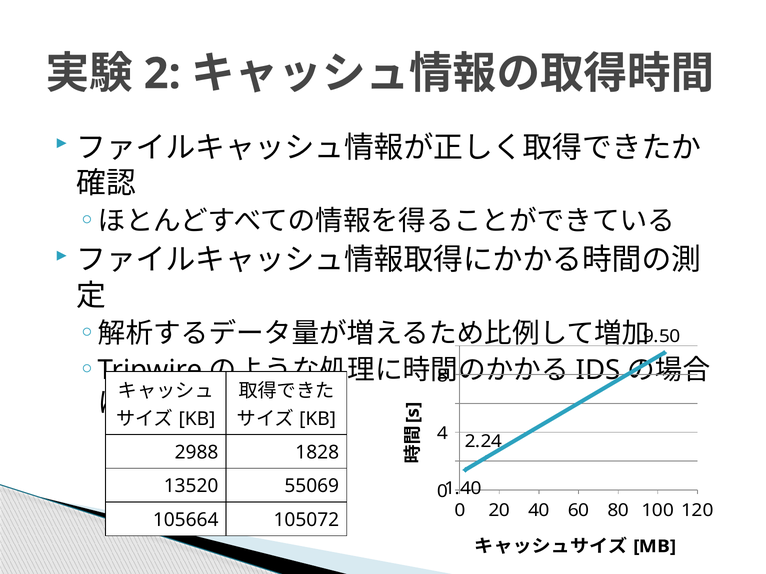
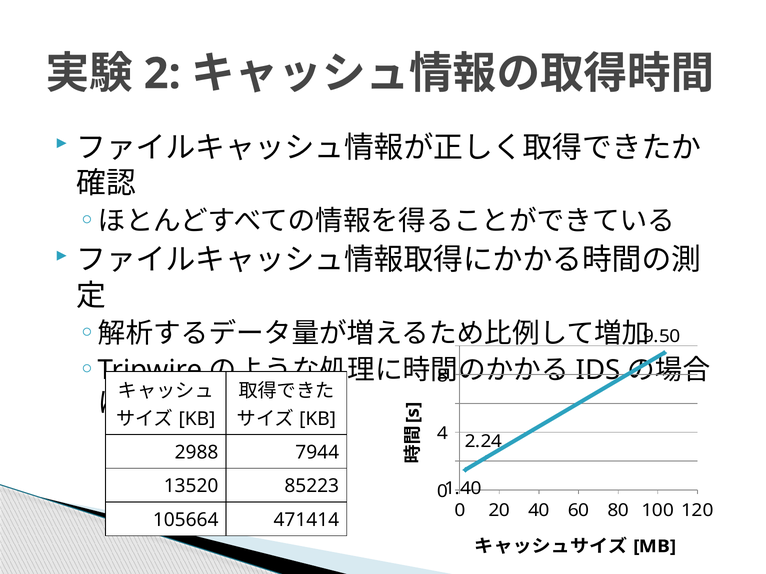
1828: 1828 -> 7944
55069: 55069 -> 85223
105072: 105072 -> 471414
